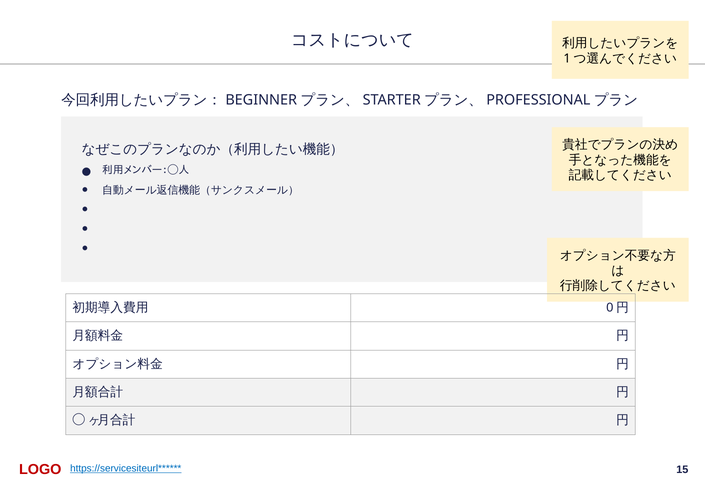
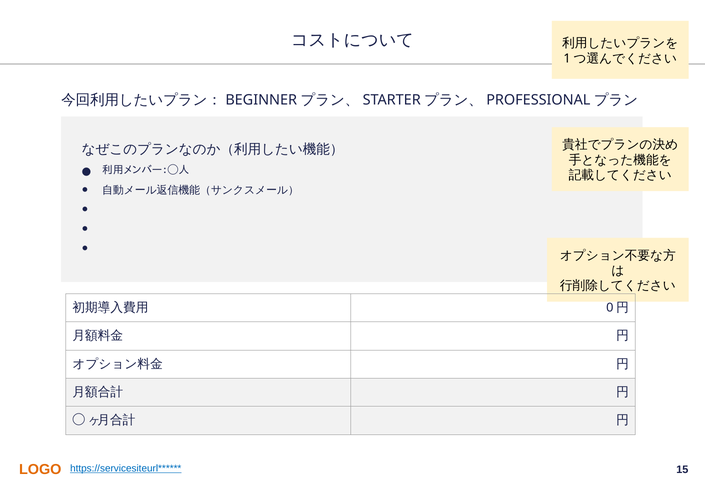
LOGO colour: red -> orange
